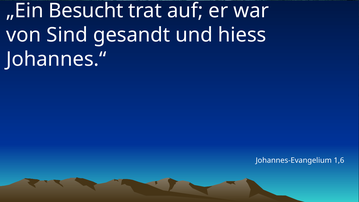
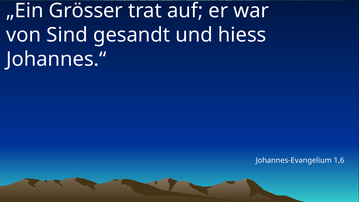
Besucht: Besucht -> Grösser
